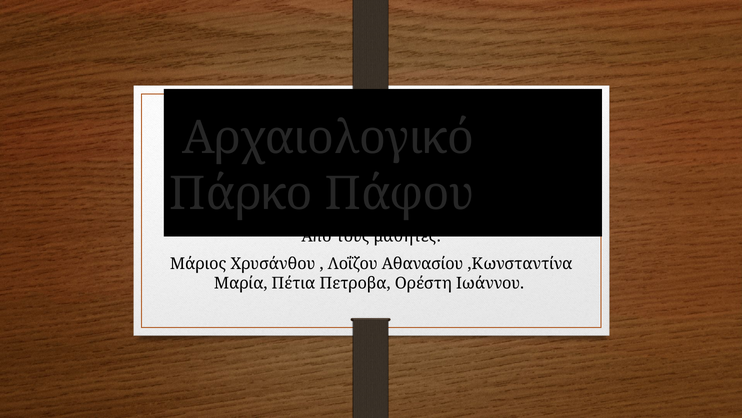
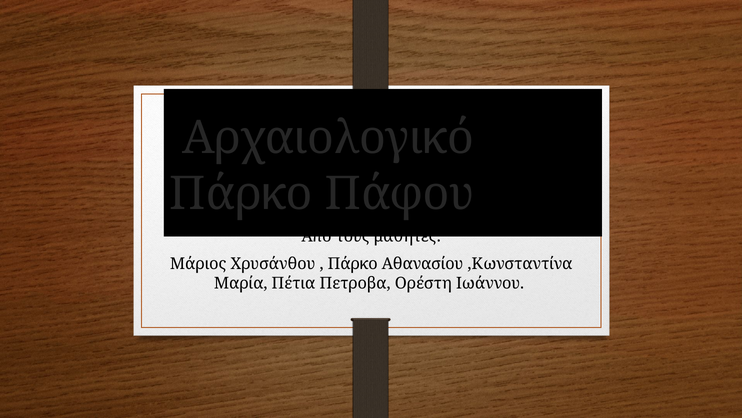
Λοΐζου at (353, 264): Λοΐζου -> Πάρκο
